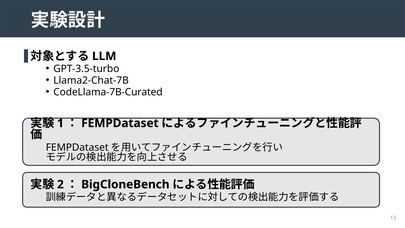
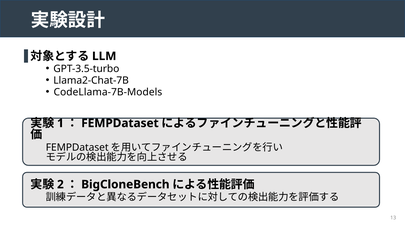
CodeLlama-7B-Curated: CodeLlama-7B-Curated -> CodeLlama-7B-Models
